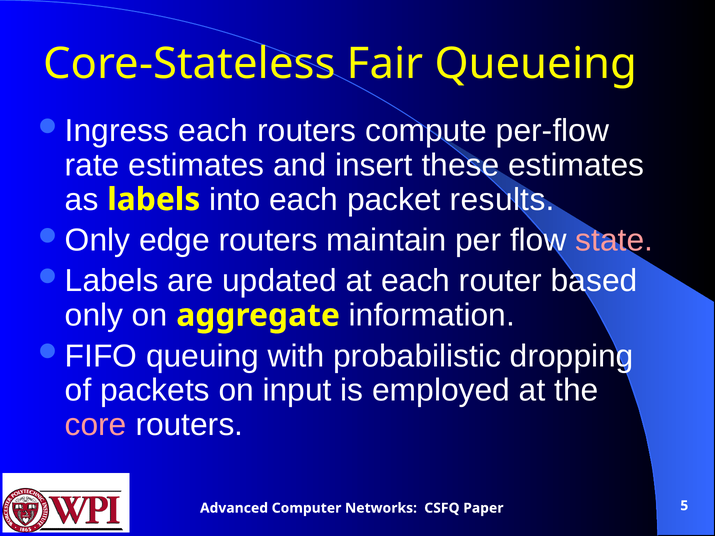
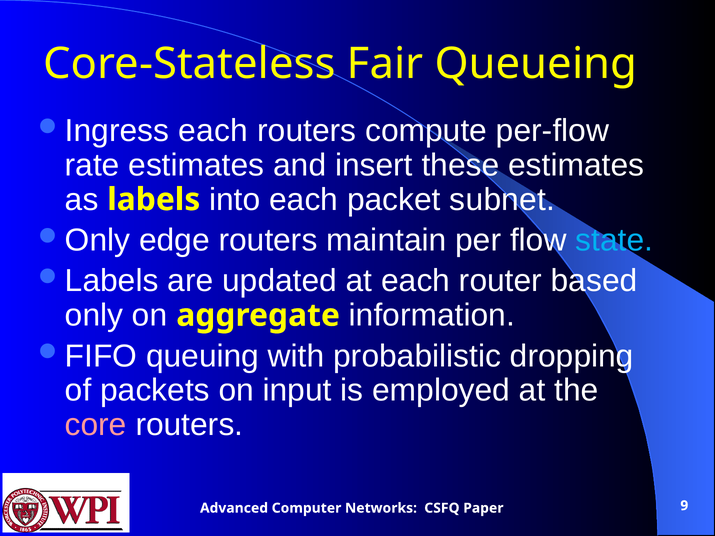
results: results -> subnet
state colour: pink -> light blue
5: 5 -> 9
